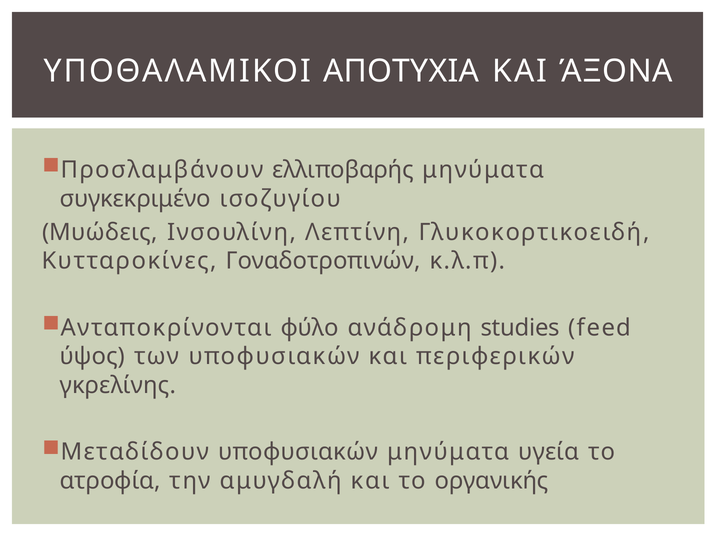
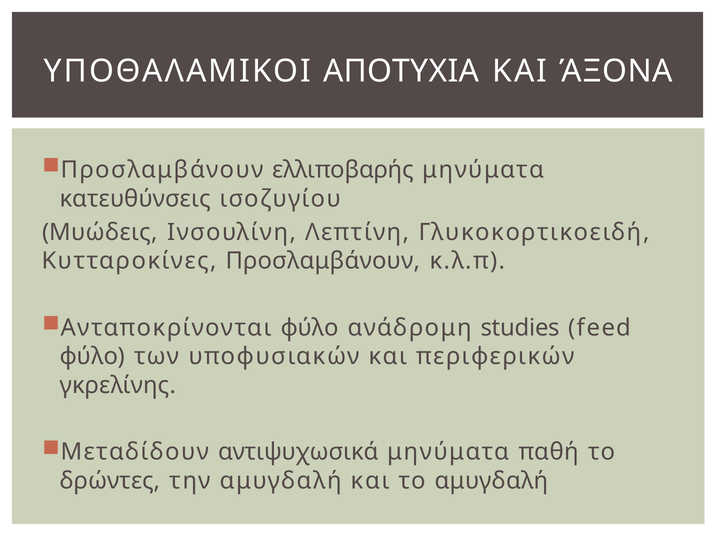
συγκεκριμένο: συγκεκριμένο -> κατευθύνσεις
Κυτταροκίνες Γοναδοτροπινών: Γοναδοτροπινών -> Προσλαμβάνουν
ύψος at (92, 356): ύψος -> φύλο
Μεταδίδουν υποφυσιακών: υποφυσιακών -> αντιψυχωσικά
υγεία: υγεία -> παθή
ατροφία: ατροφία -> δρώντες
το οργανικής: οργανικής -> αμυγδαλή
